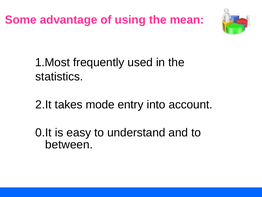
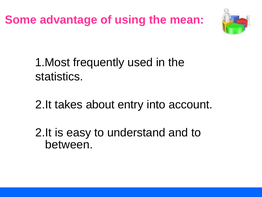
mode: mode -> about
0.It at (43, 132): 0.It -> 2.It
